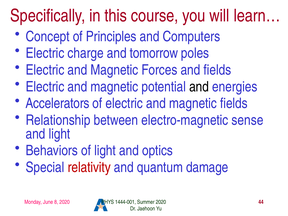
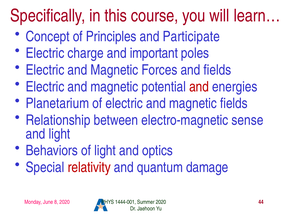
Computers: Computers -> Participate
tomorrow: tomorrow -> important
and at (199, 87) colour: black -> red
Accelerators: Accelerators -> Planetarium
